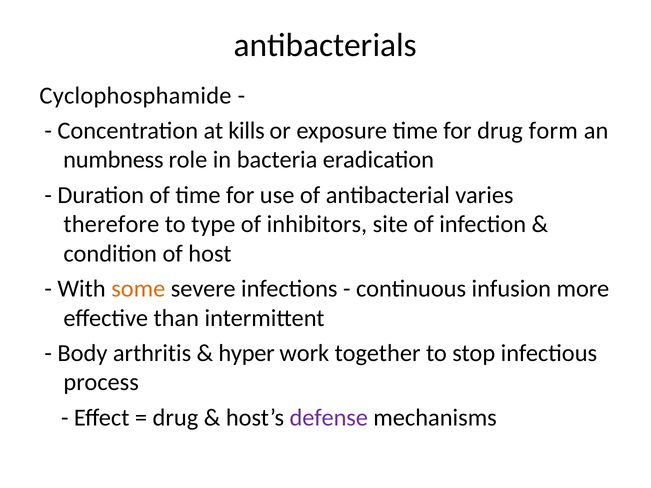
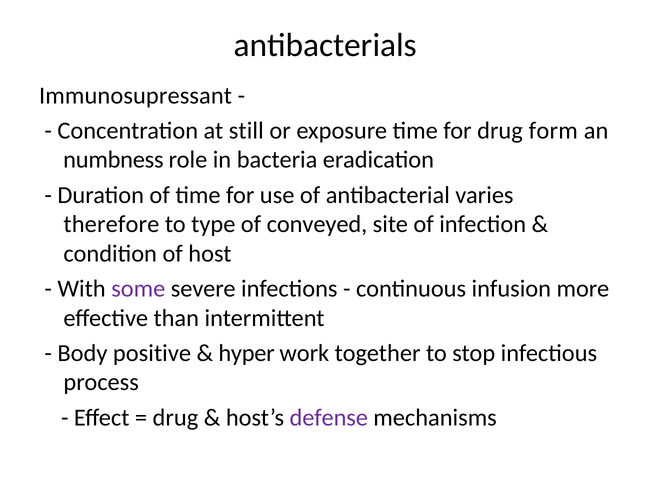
Cyclophosphamide: Cyclophosphamide -> Immunosupressant
kills: kills -> still
inhibitors: inhibitors -> conveyed
some colour: orange -> purple
arthritis: arthritis -> positive
